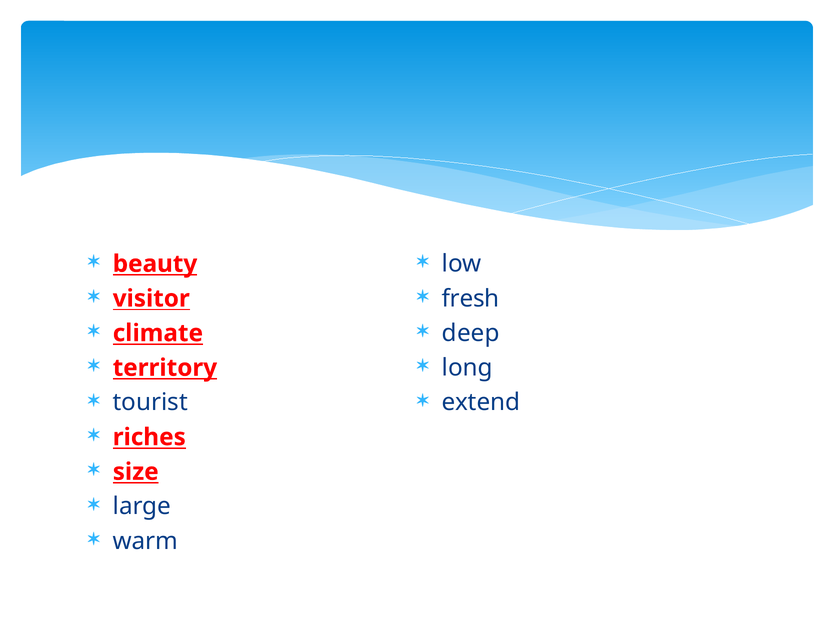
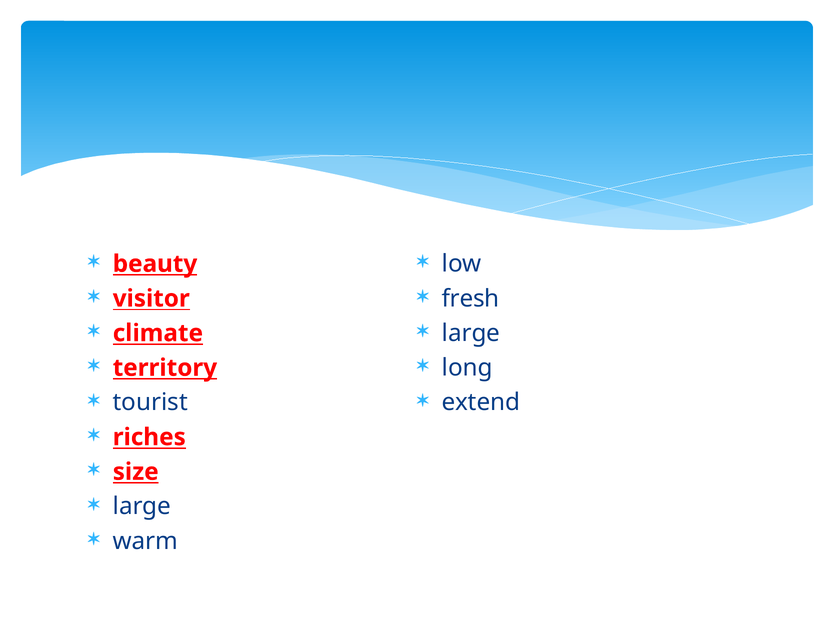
deep at (471, 334): deep -> large
